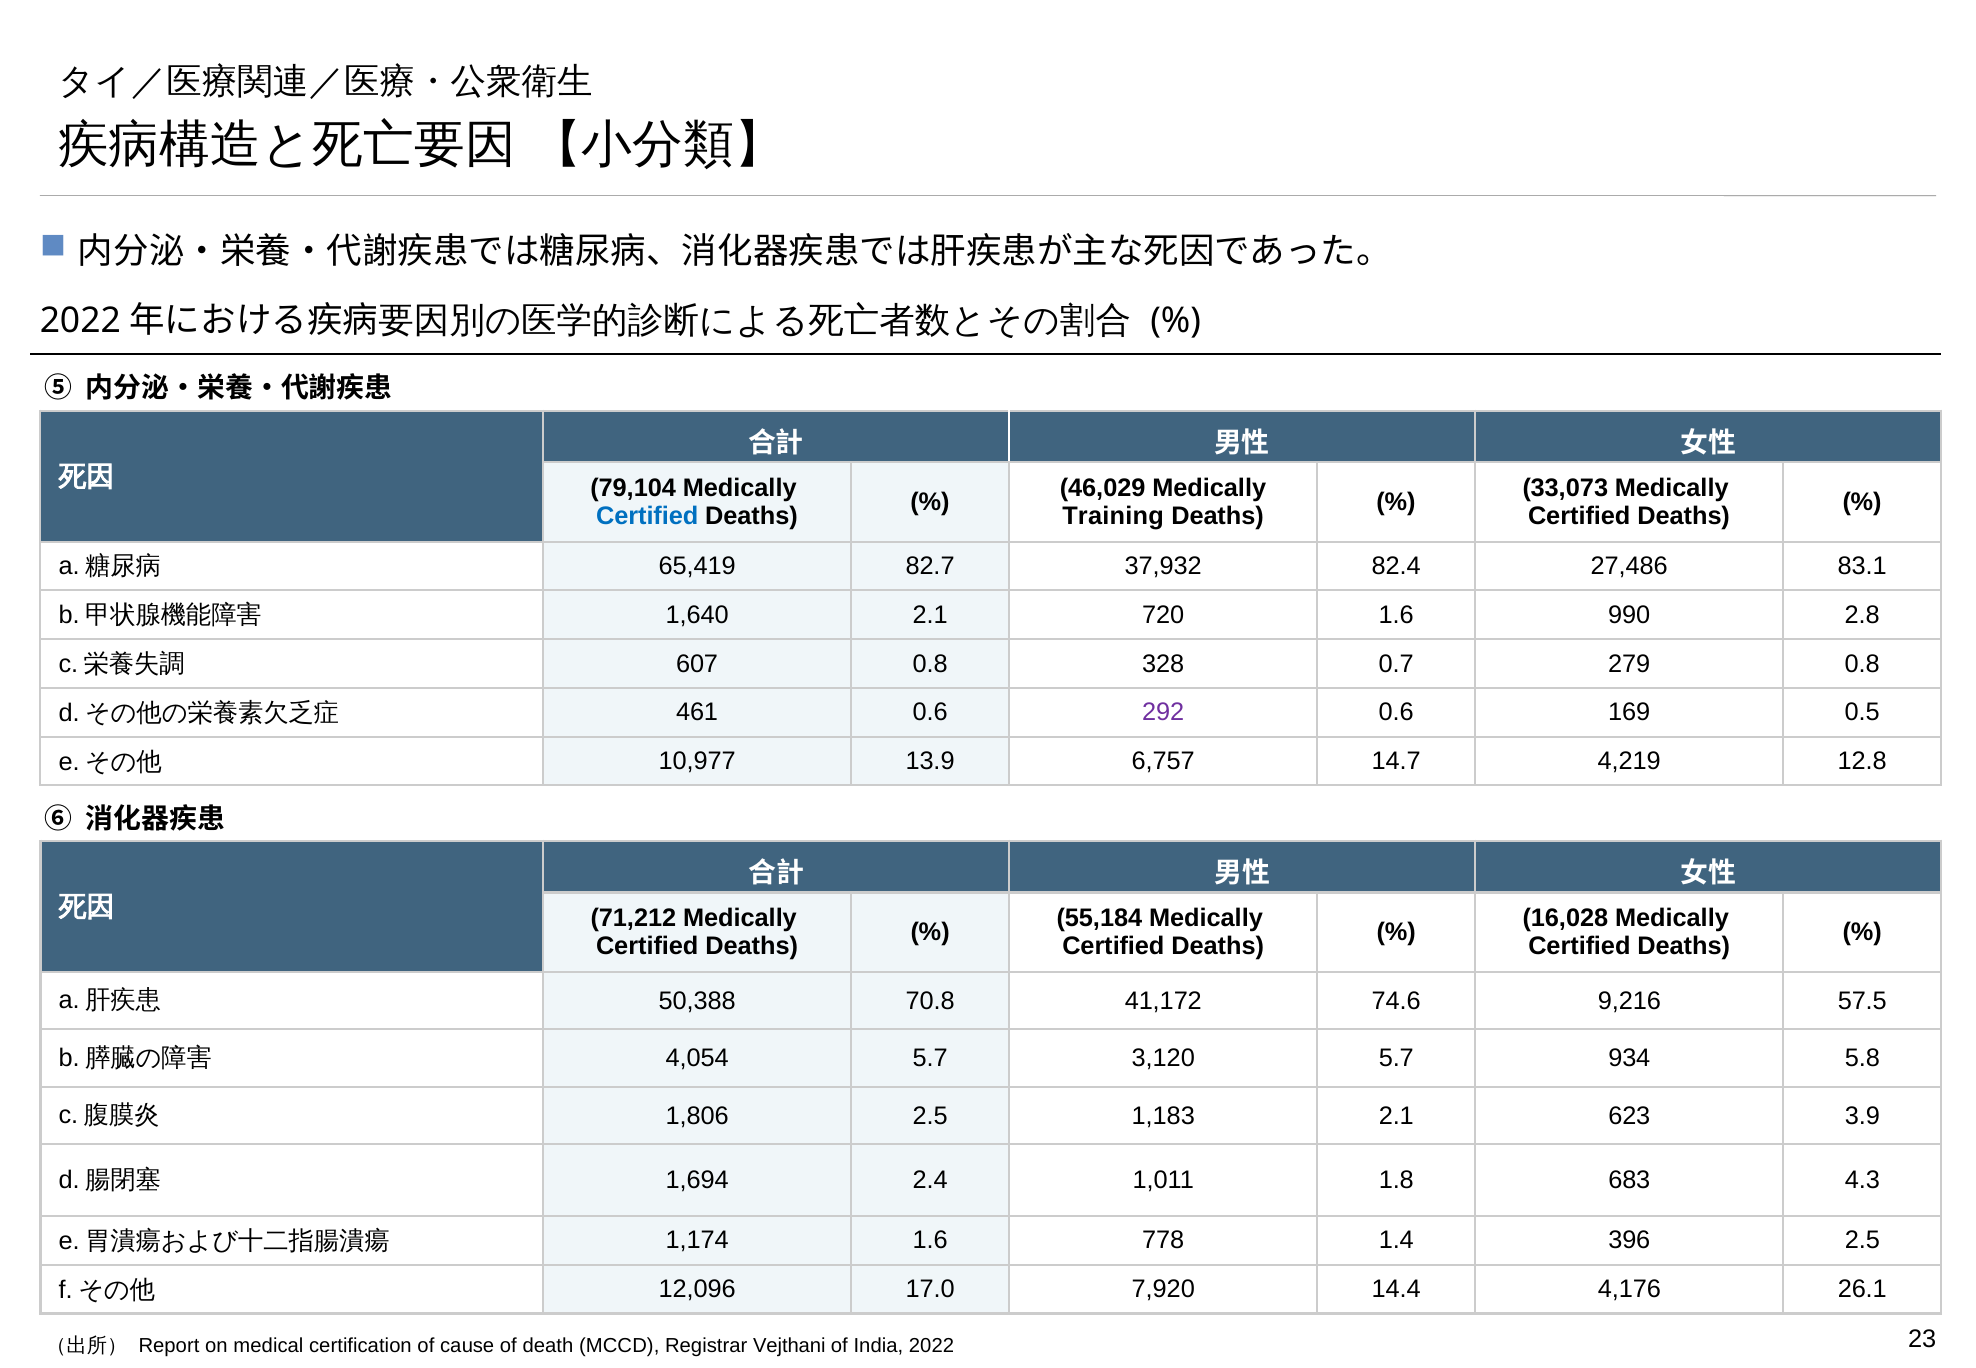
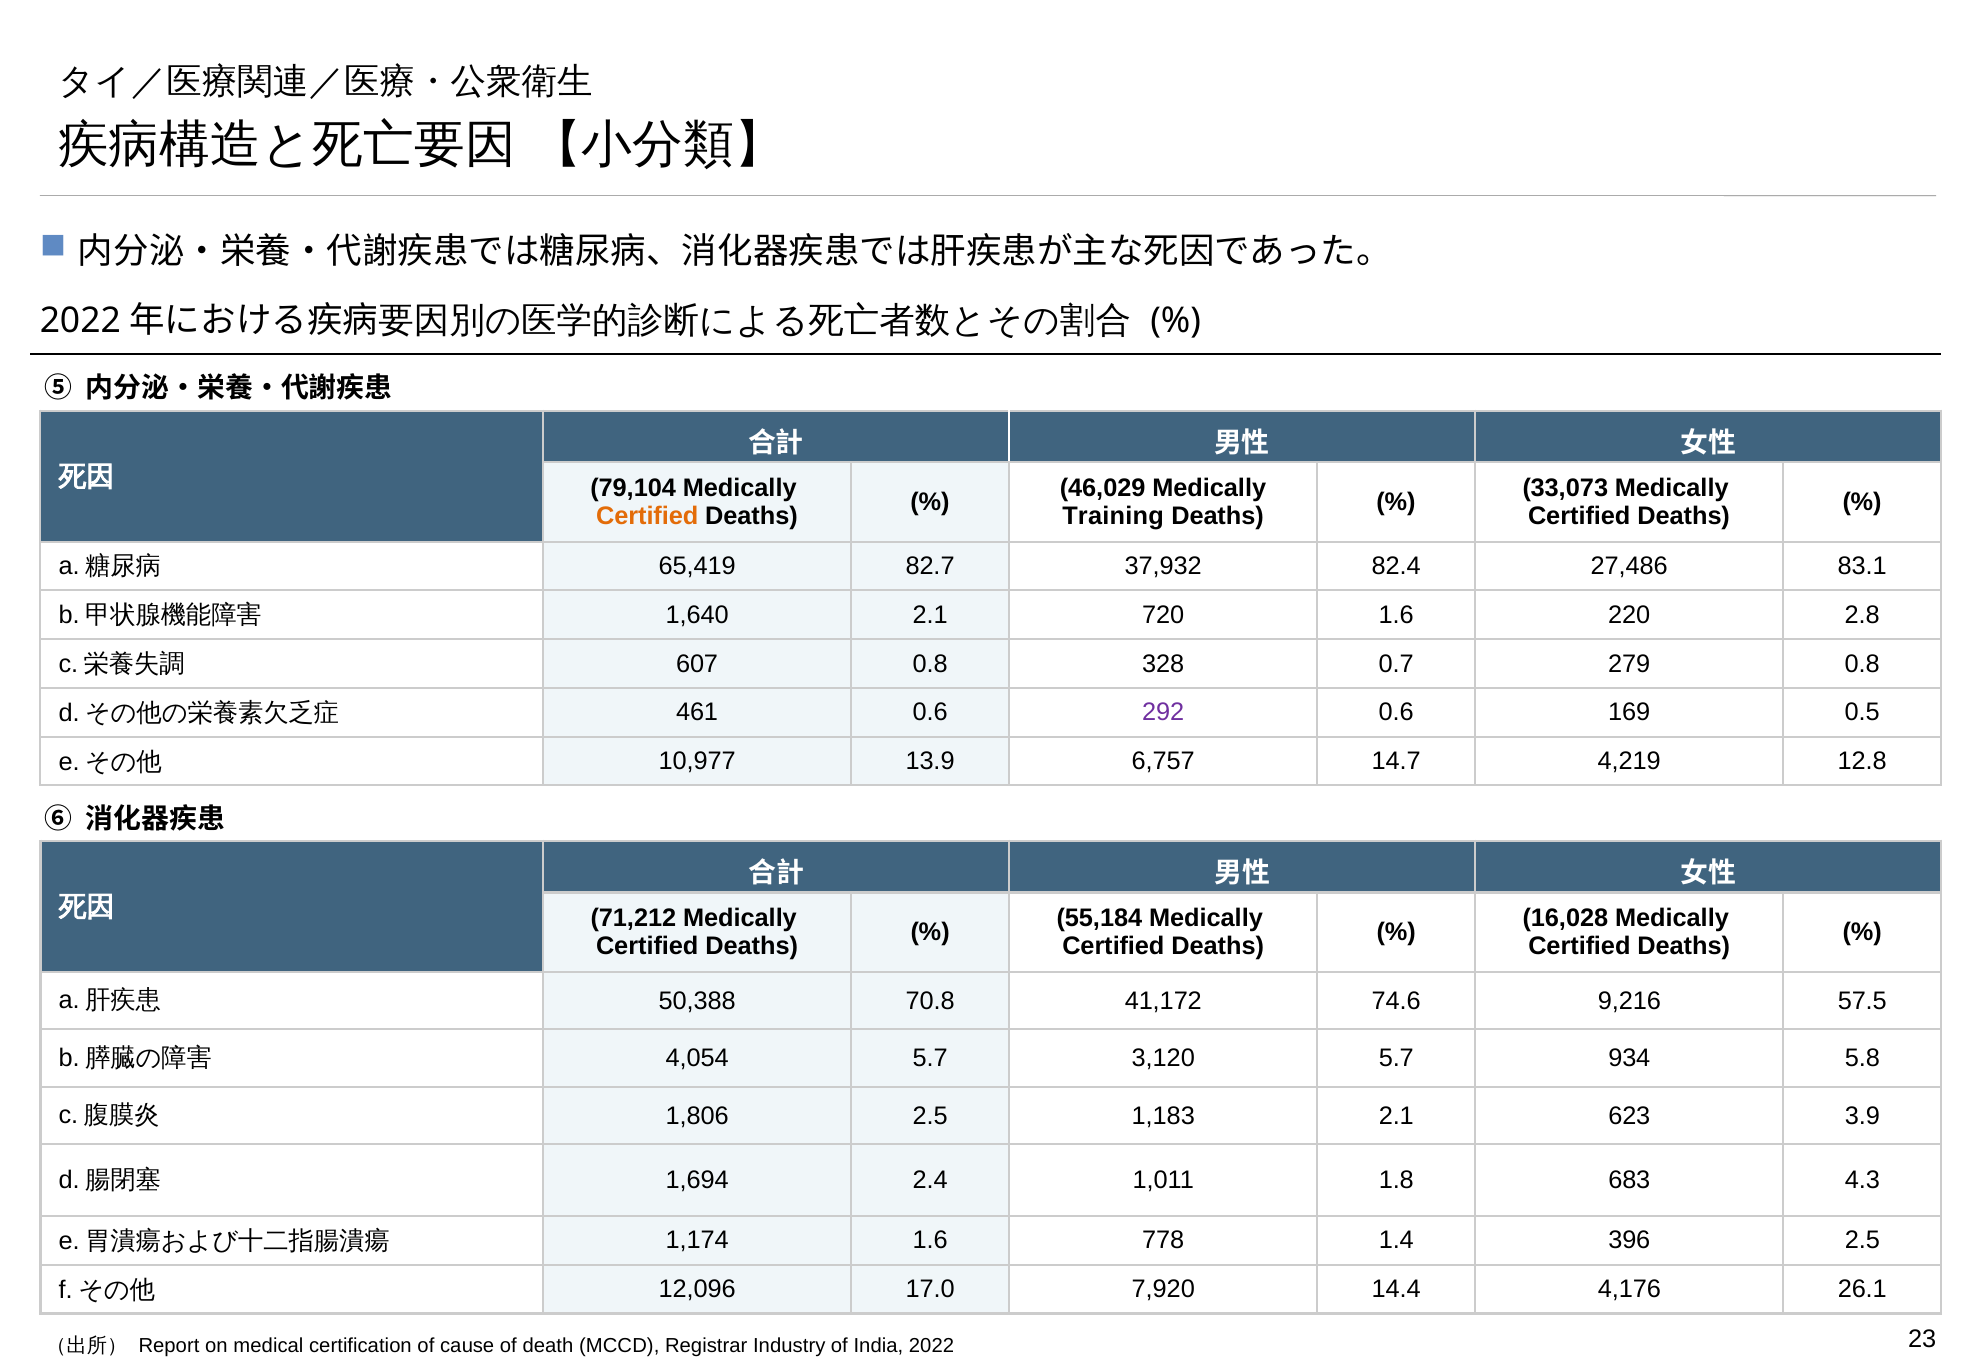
Certified at (647, 516) colour: blue -> orange
990: 990 -> 220
Vejthani: Vejthani -> Industry
